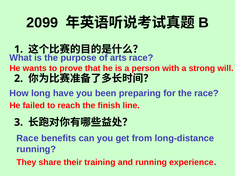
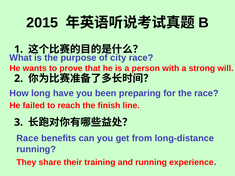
2099: 2099 -> 2015
arts: arts -> city
